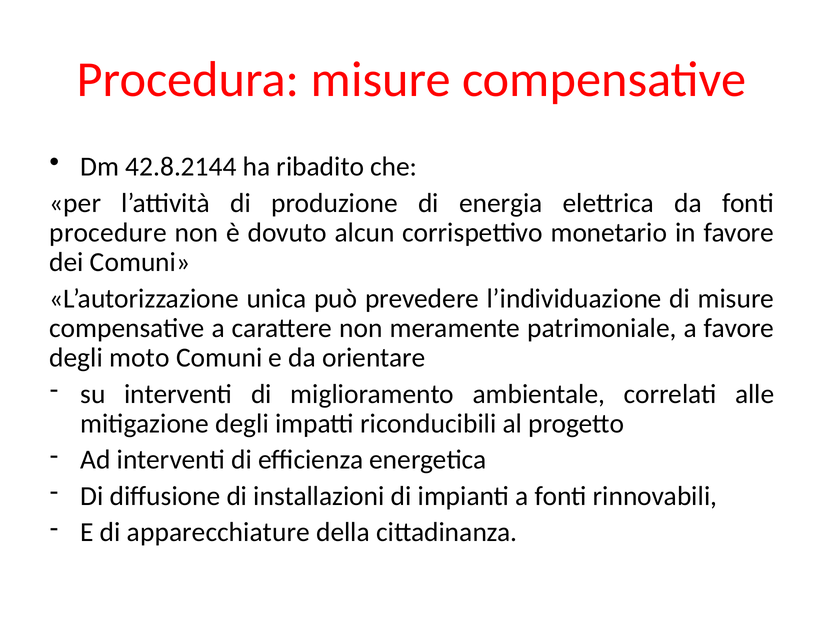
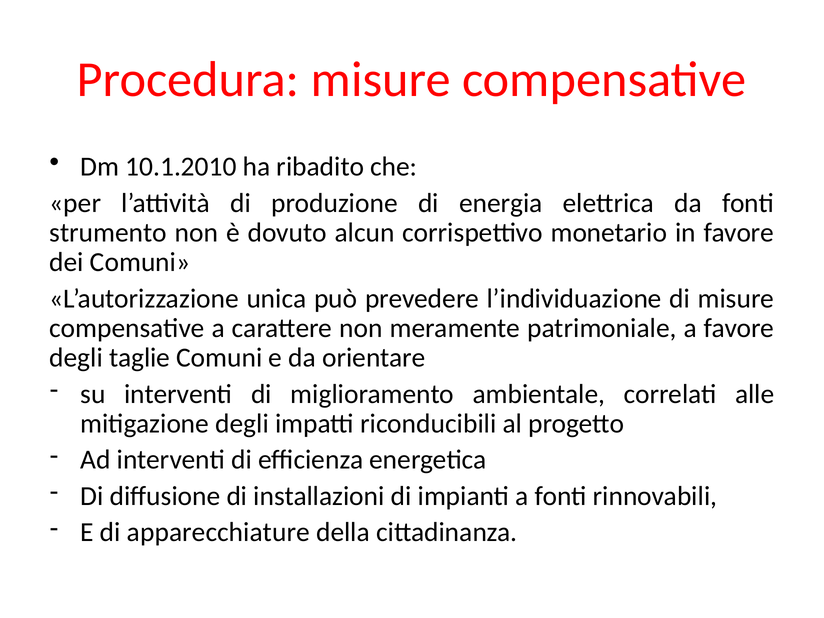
42.8.2144: 42.8.2144 -> 10.1.2010
procedure: procedure -> strumento
moto: moto -> taglie
